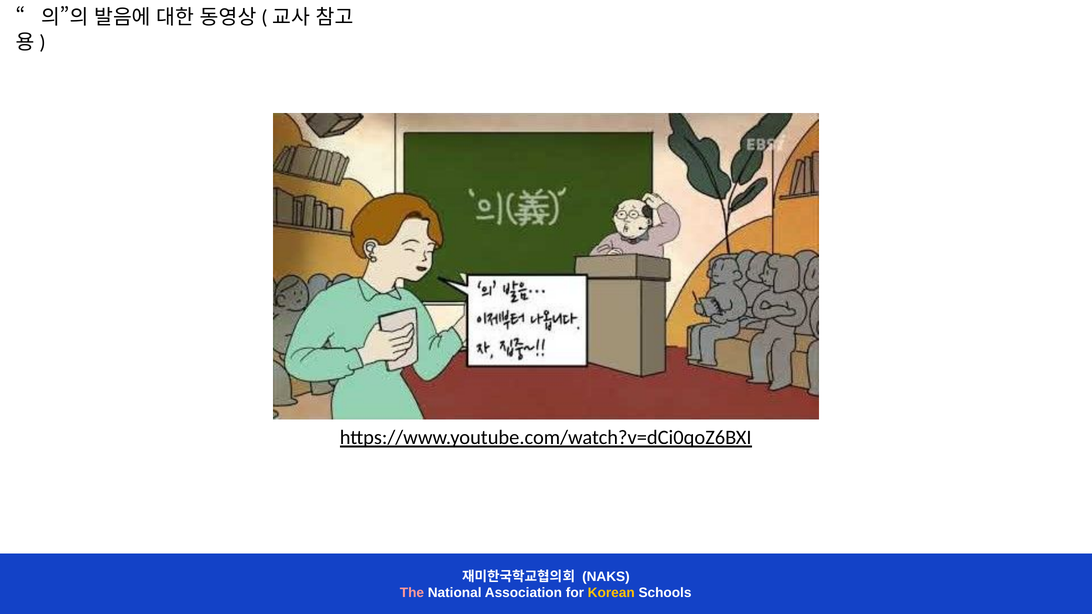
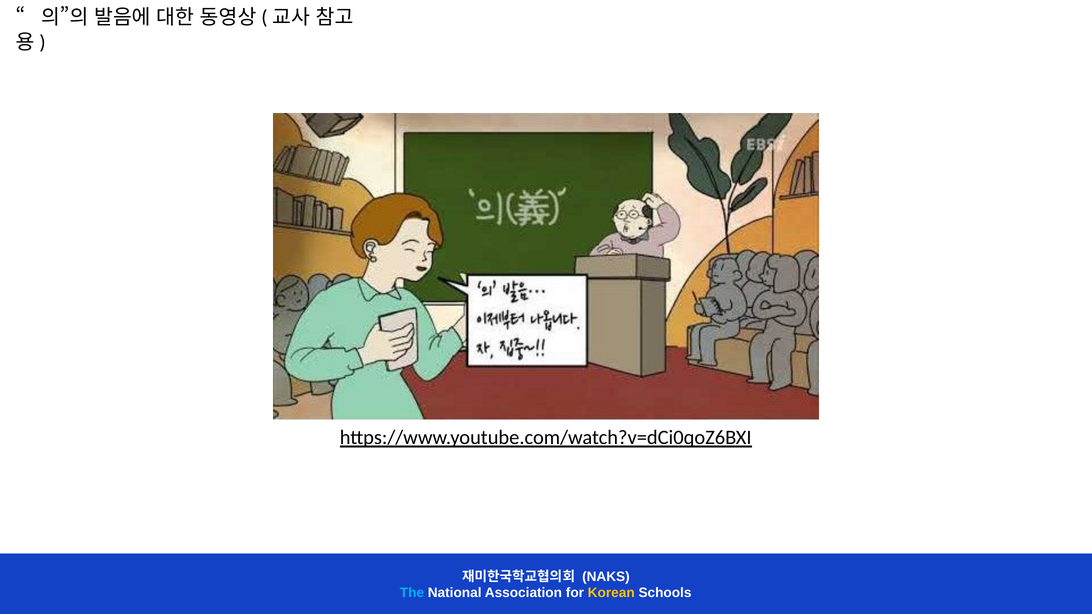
The colour: pink -> light blue
